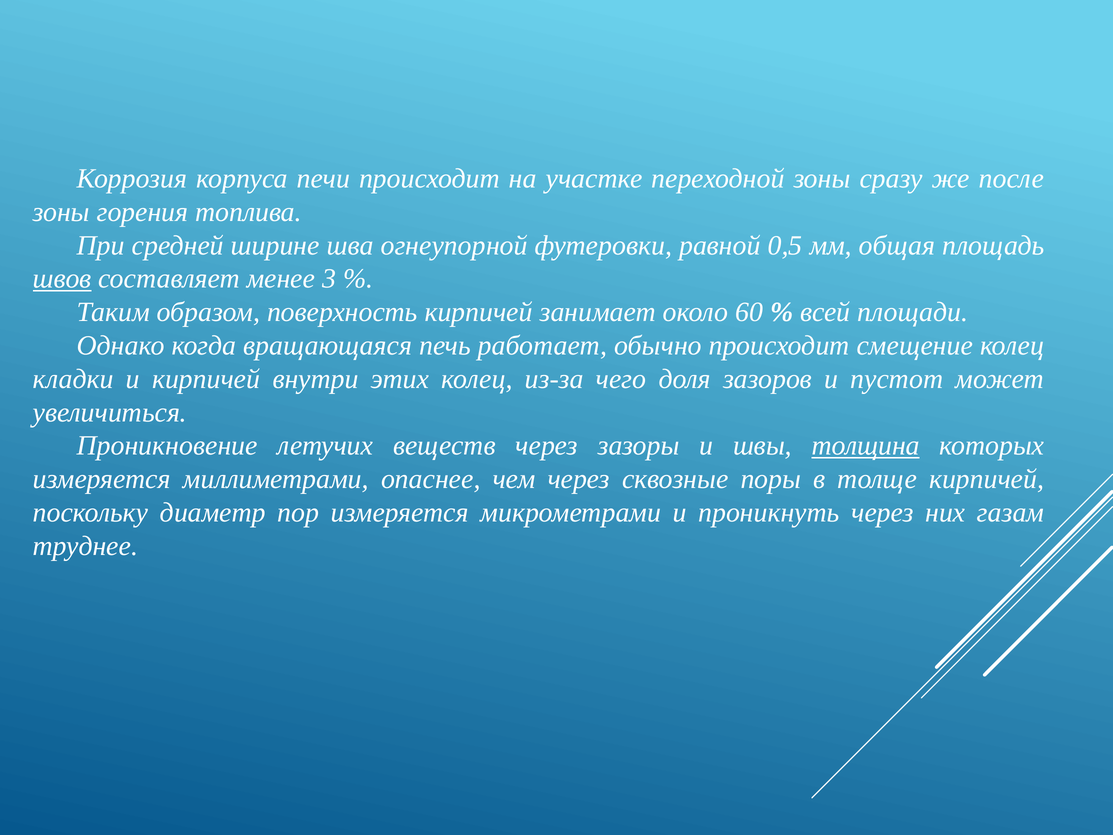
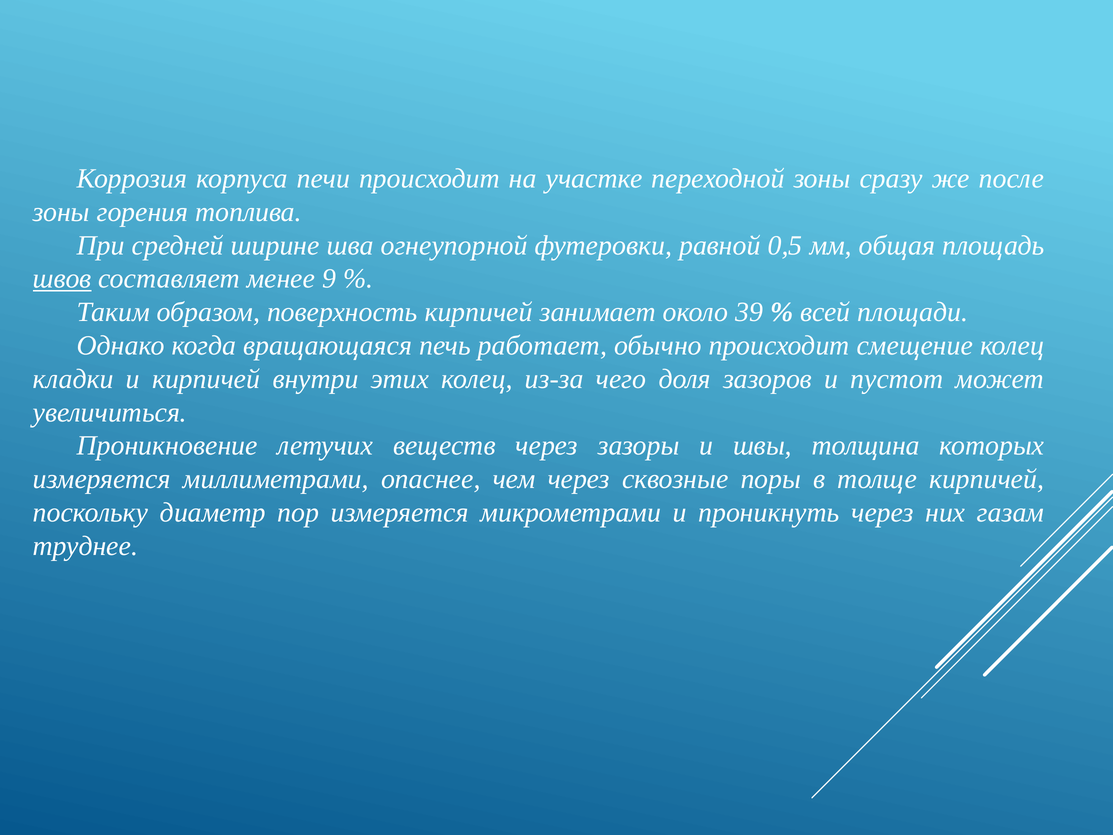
3: 3 -> 9
60: 60 -> 39
толщина underline: present -> none
